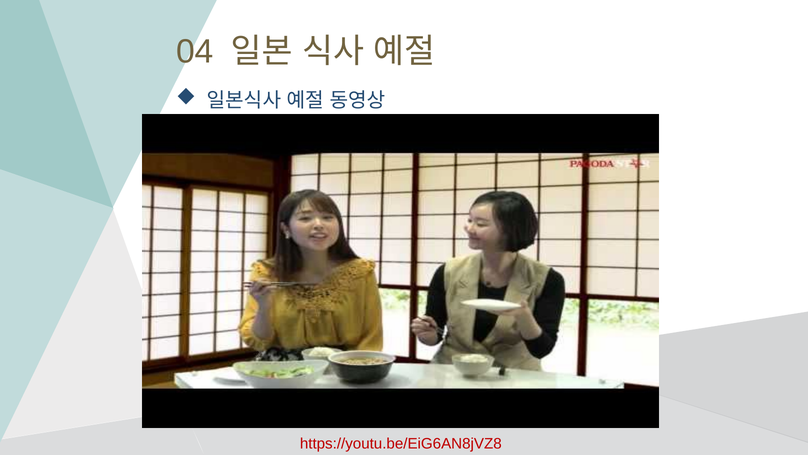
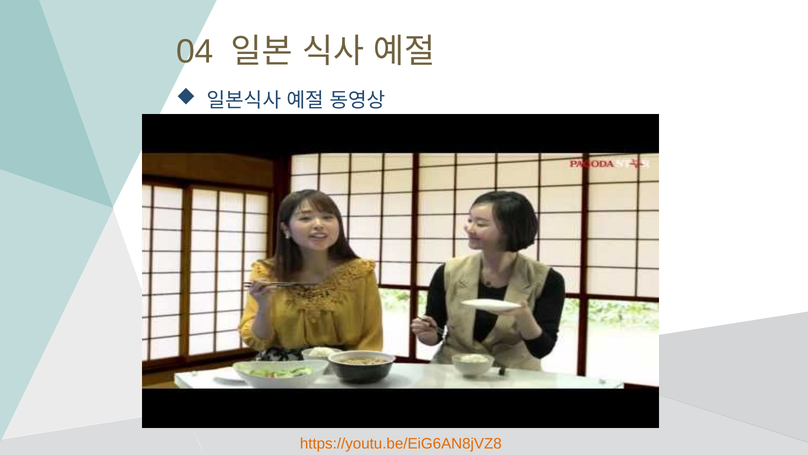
https://youtu.be/EiG6AN8jVZ8 colour: red -> orange
